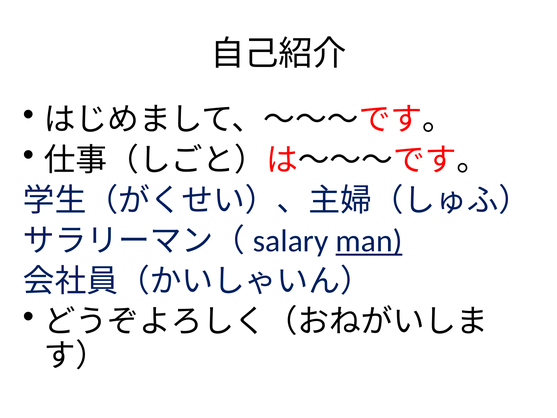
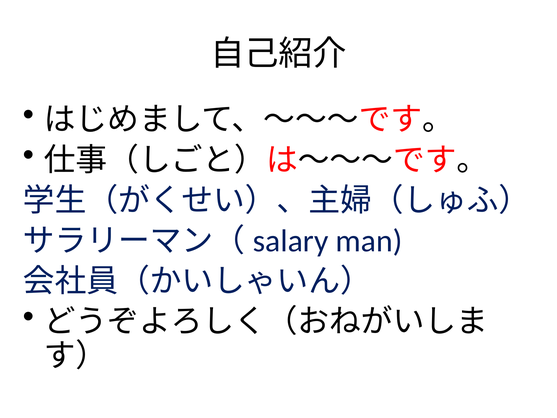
man underline: present -> none
